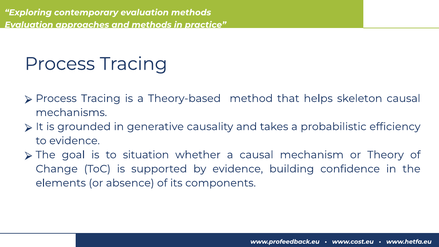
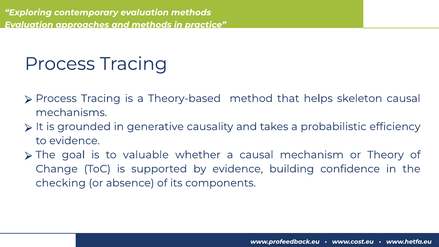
situation: situation -> valuable
elements: elements -> checking
